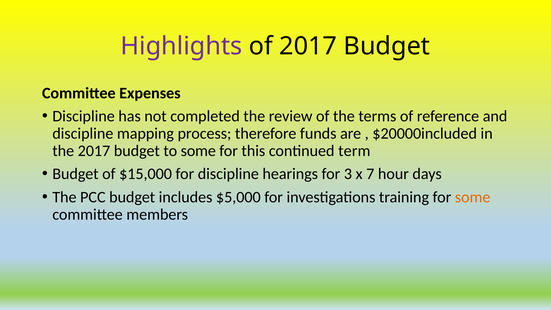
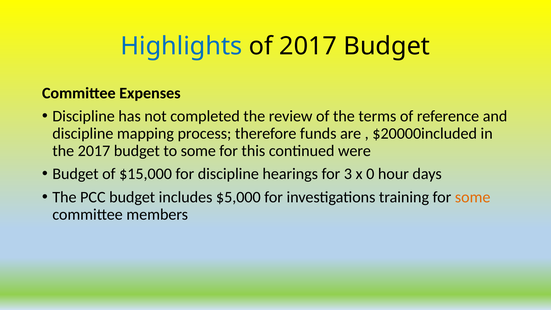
Highlights colour: purple -> blue
term: term -> were
7: 7 -> 0
